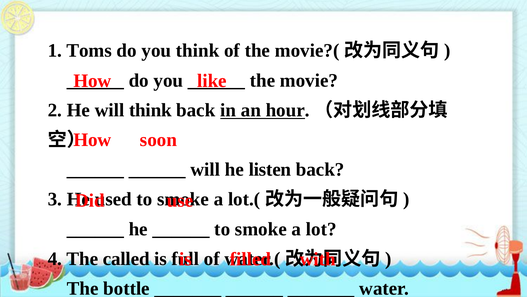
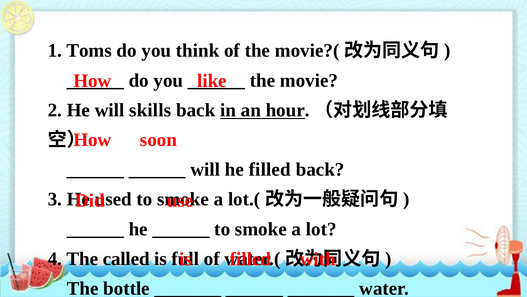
will think: think -> skills
he listen: listen -> filled
